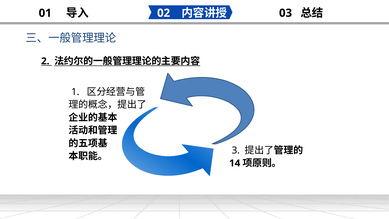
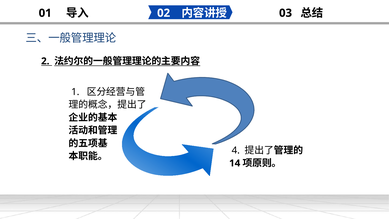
3: 3 -> 4
